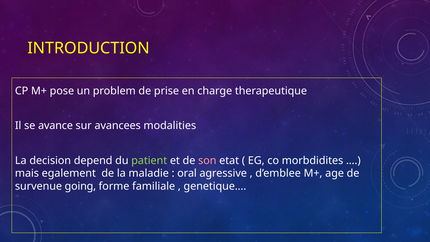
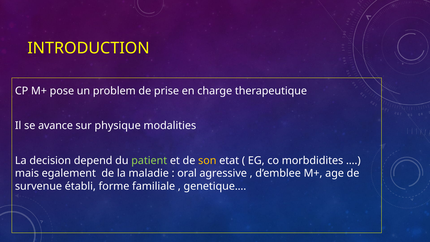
avancees: avancees -> physique
son colour: pink -> yellow
going: going -> établi
